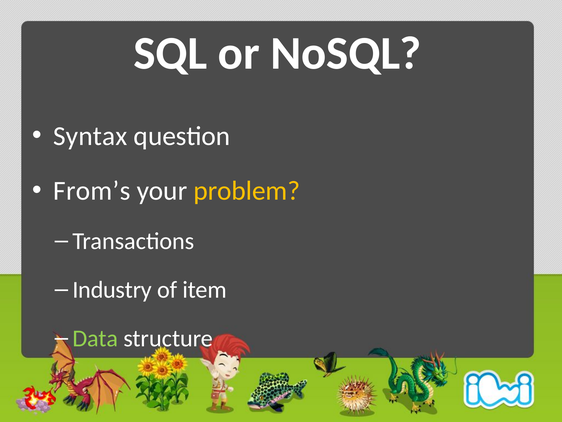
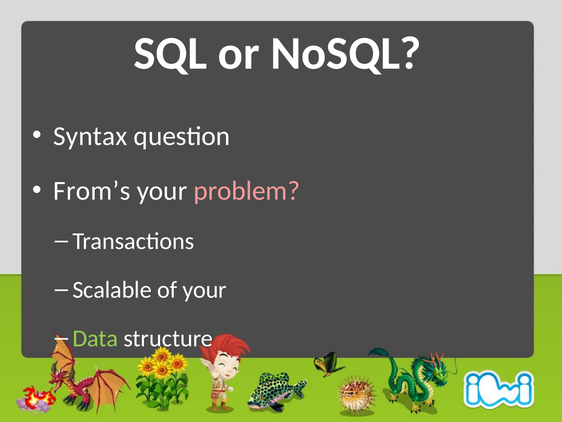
problem colour: yellow -> pink
Industry: Industry -> Scalable
of item: item -> your
